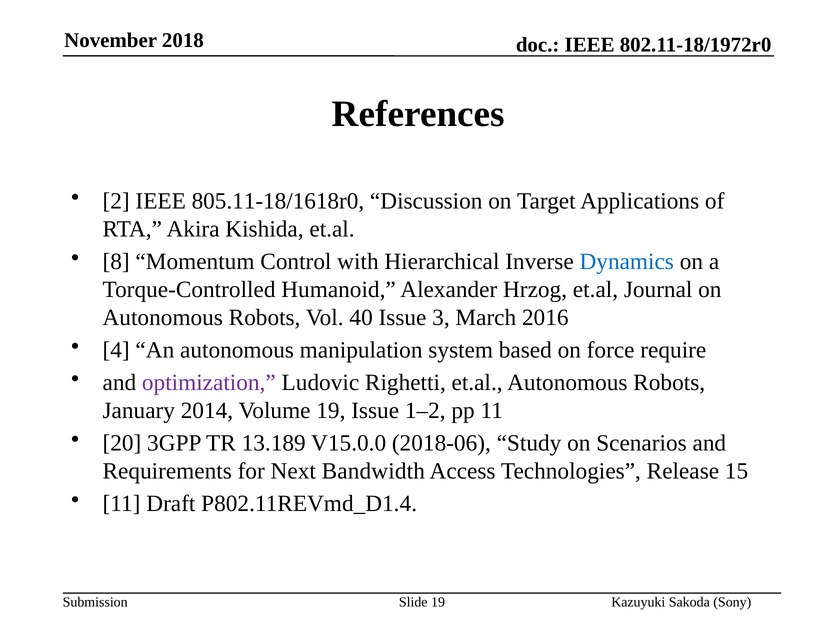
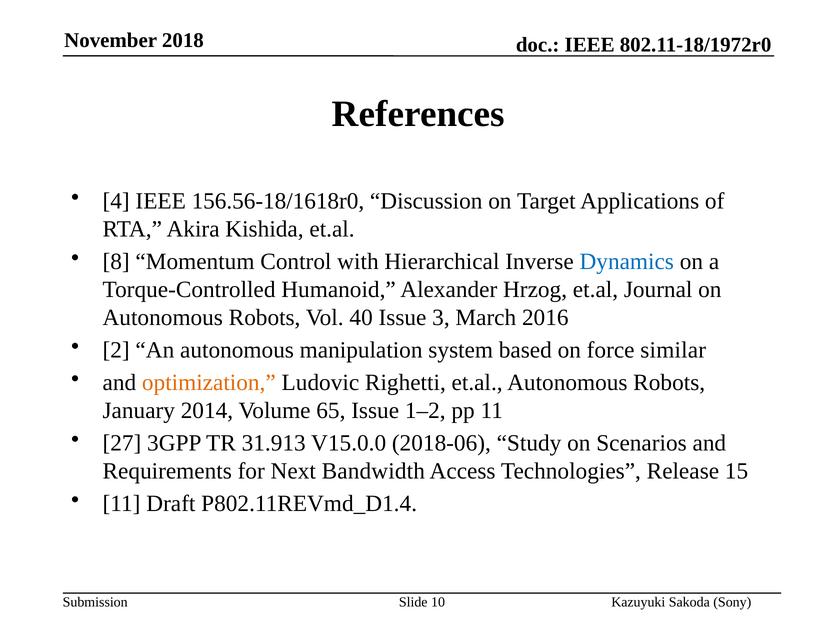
2: 2 -> 4
805.11-18/1618r0: 805.11-18/1618r0 -> 156.56-18/1618r0
4: 4 -> 2
require: require -> similar
optimization colour: purple -> orange
Volume 19: 19 -> 65
20: 20 -> 27
13.189: 13.189 -> 31.913
Slide 19: 19 -> 10
